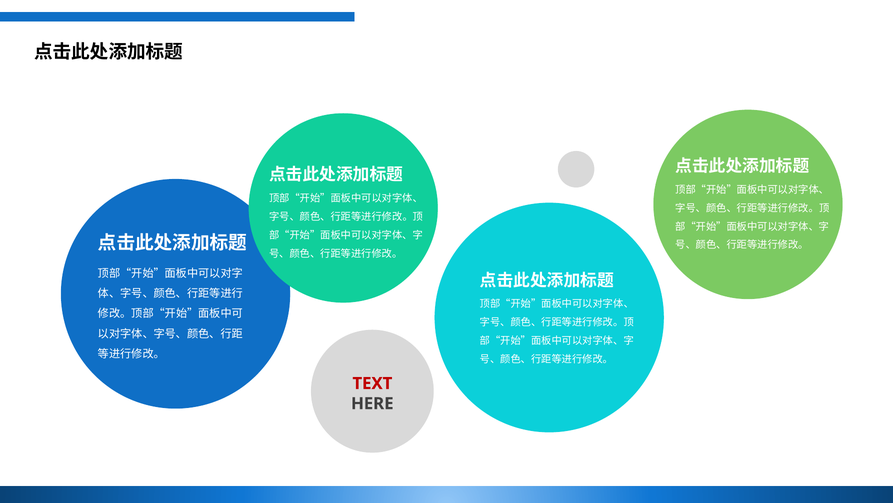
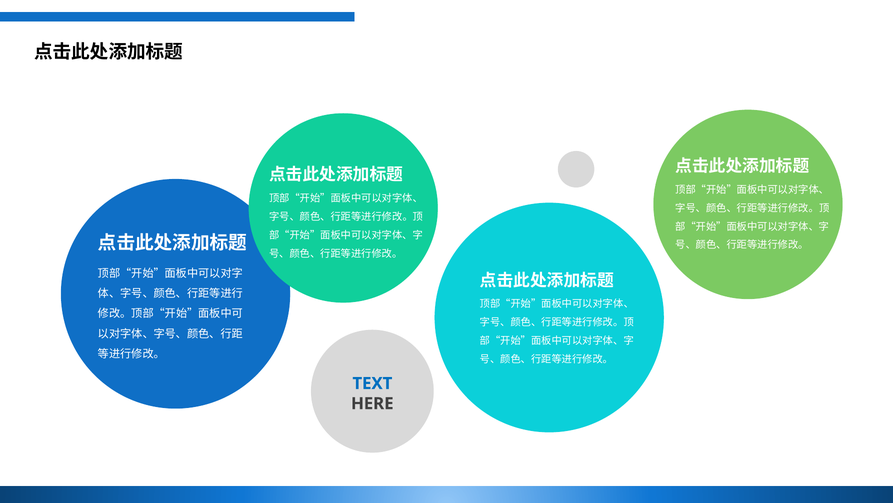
TEXT colour: red -> blue
